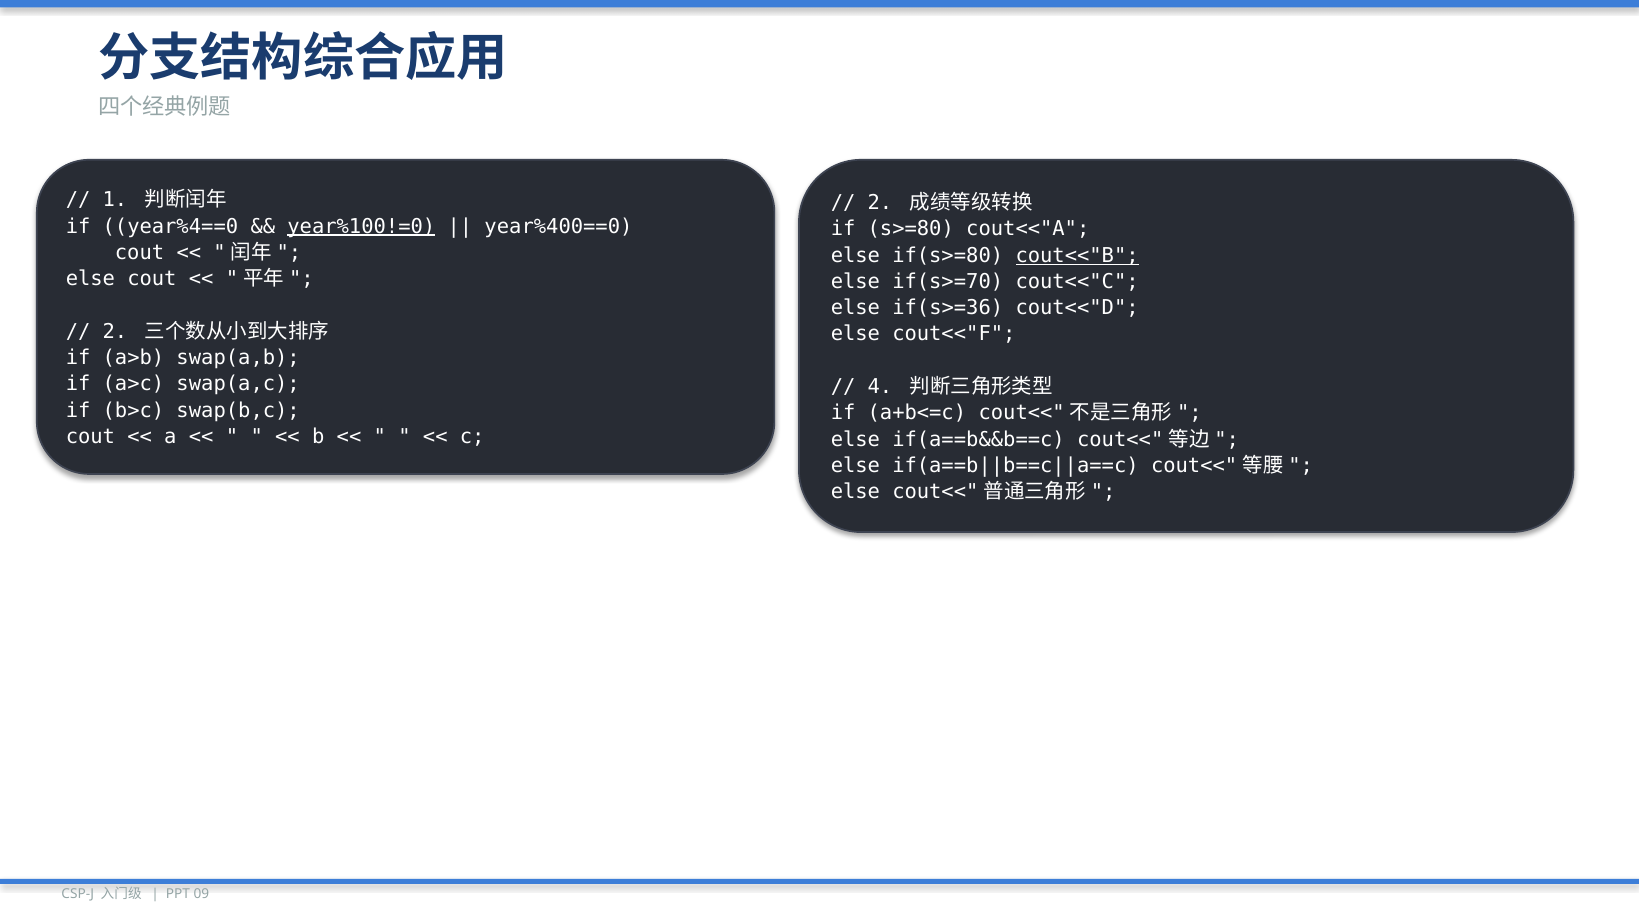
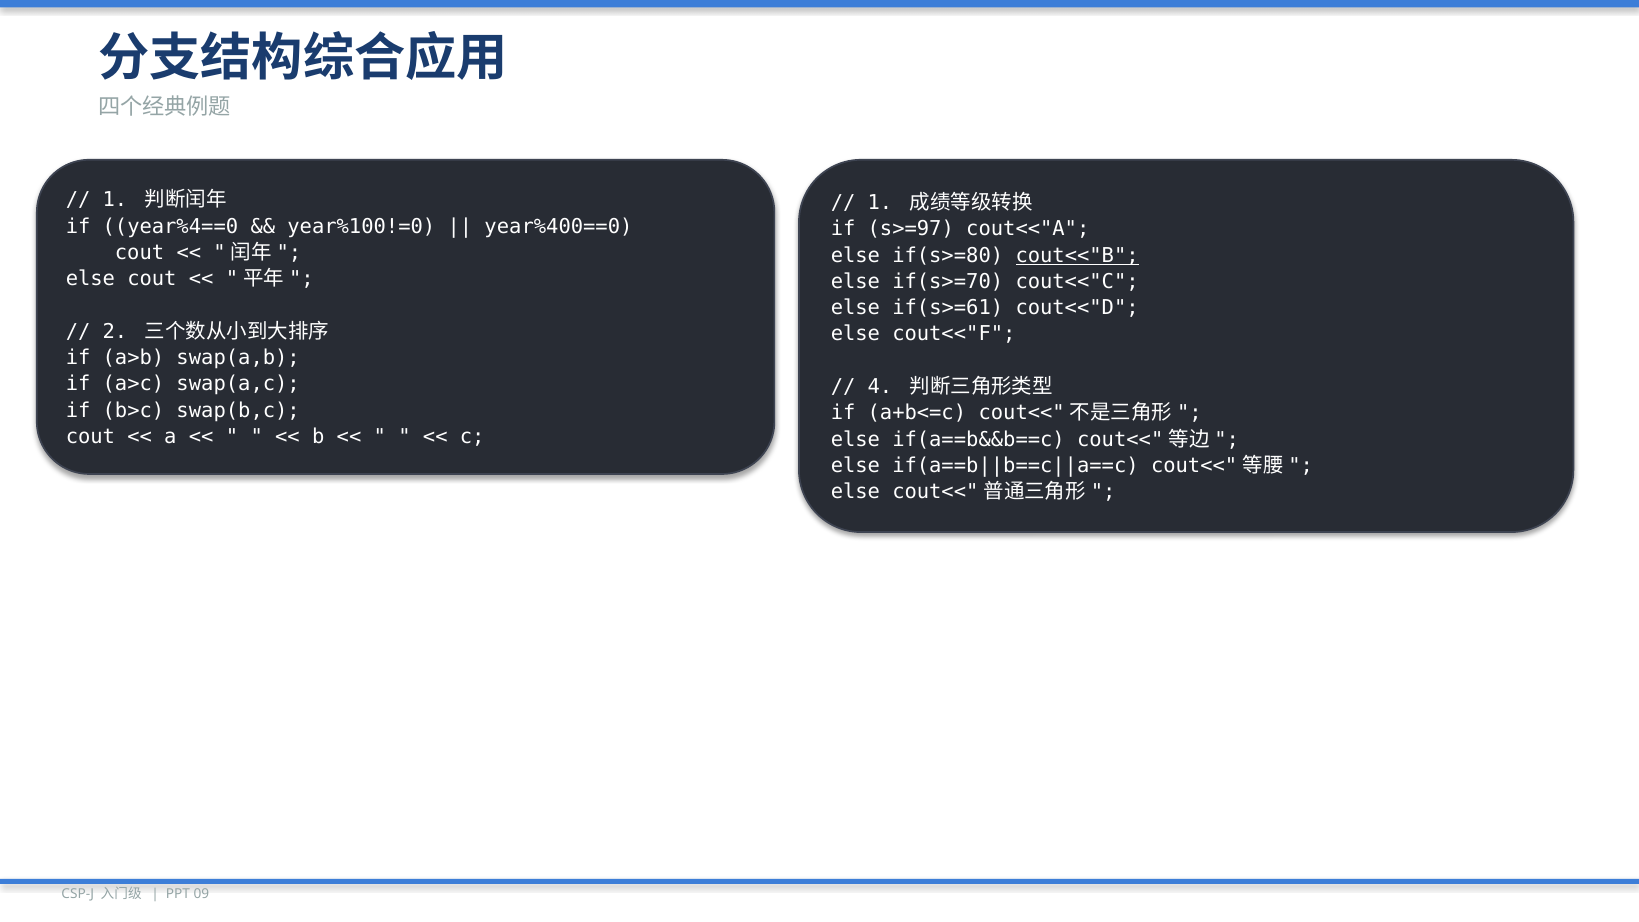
2 at (880, 203): 2 -> 1
year%100!=0 underline: present -> none
s>=80: s>=80 -> s>=97
if(s>=36: if(s>=36 -> if(s>=61
